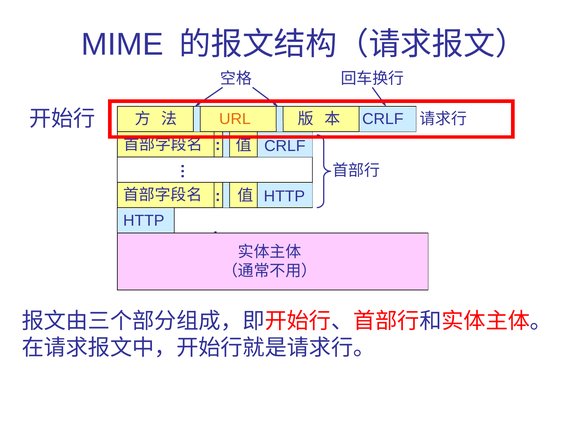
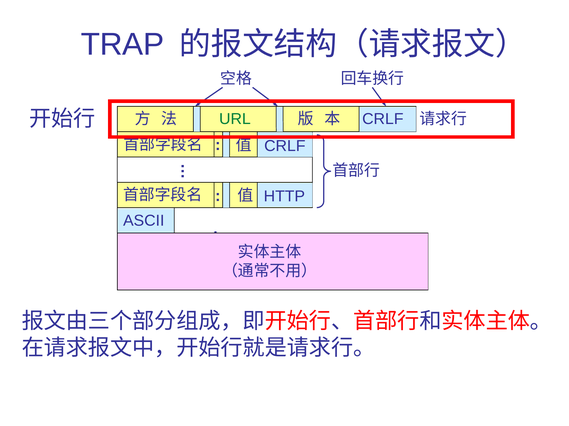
MIME: MIME -> TRAP
URL colour: orange -> green
HTTP at (144, 221): HTTP -> ASCII
